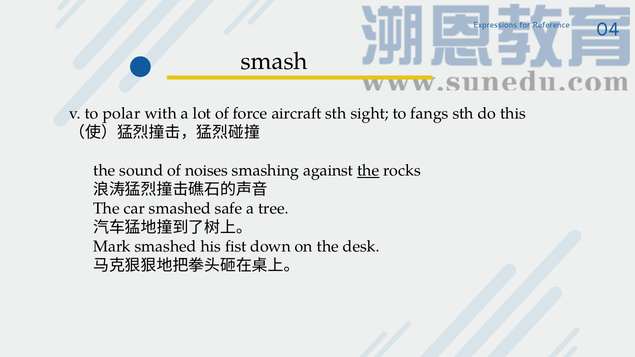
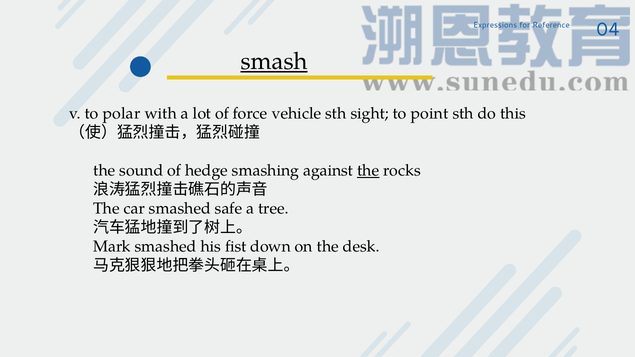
smash underline: none -> present
aircraft: aircraft -> vehicle
fangs: fangs -> point
noises: noises -> hedge
